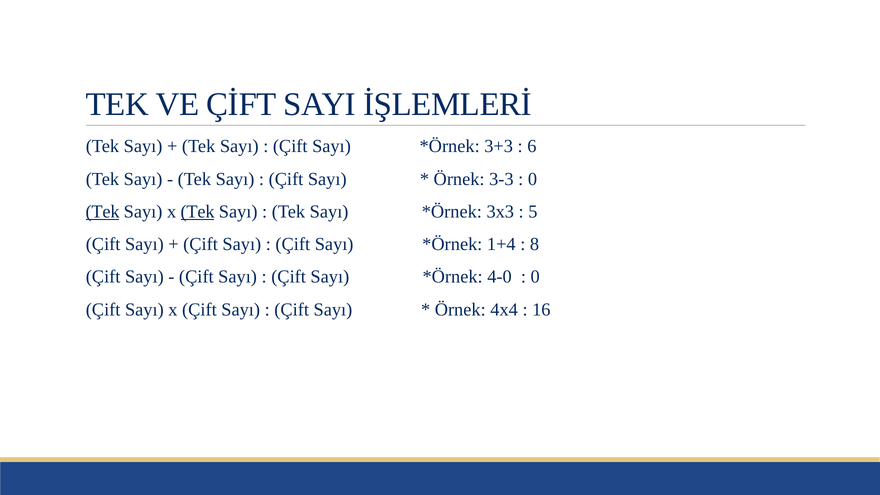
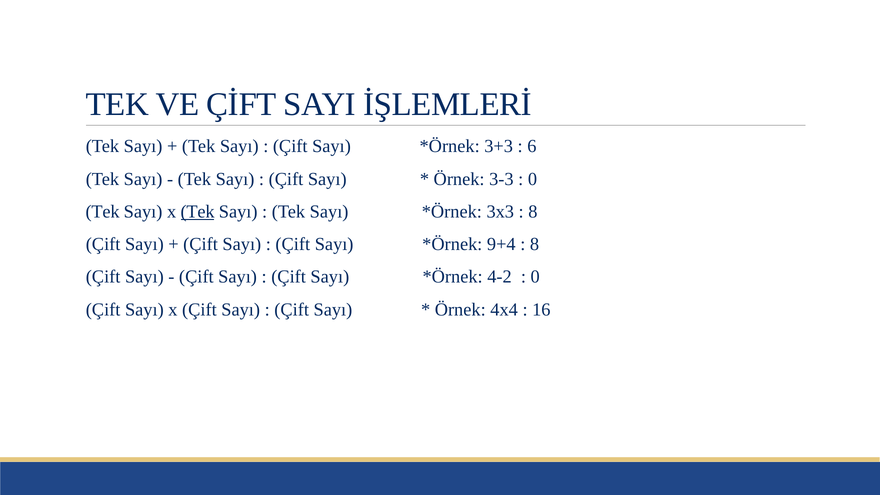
Tek at (103, 212) underline: present -> none
5 at (533, 212): 5 -> 8
1+4: 1+4 -> 9+4
4-0: 4-0 -> 4-2
